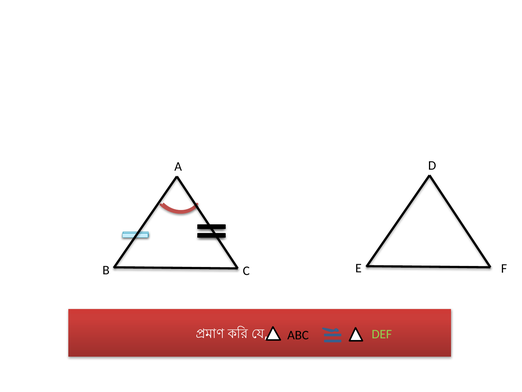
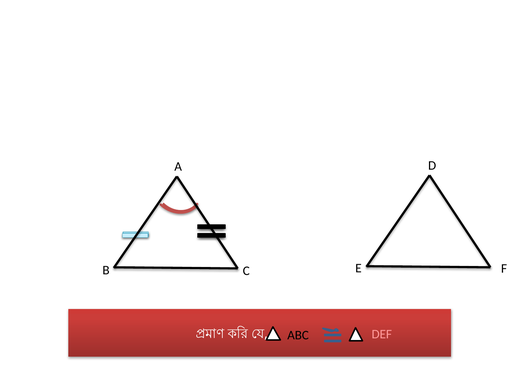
DEF colour: light green -> pink
